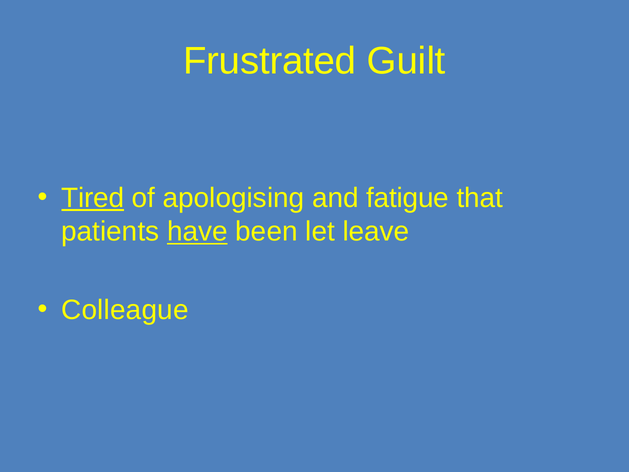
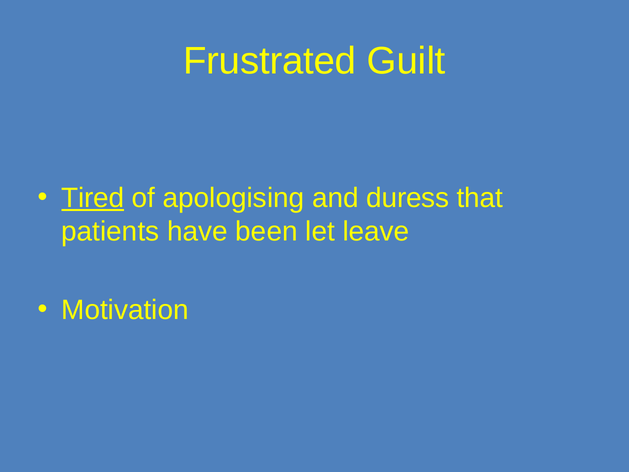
fatigue: fatigue -> duress
have underline: present -> none
Colleague: Colleague -> Motivation
